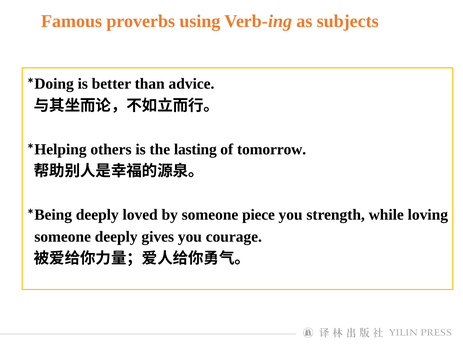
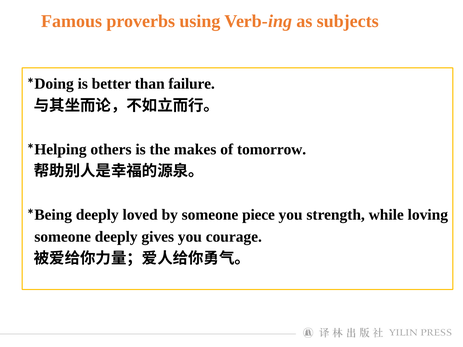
advice: advice -> failure
lasting: lasting -> makes
